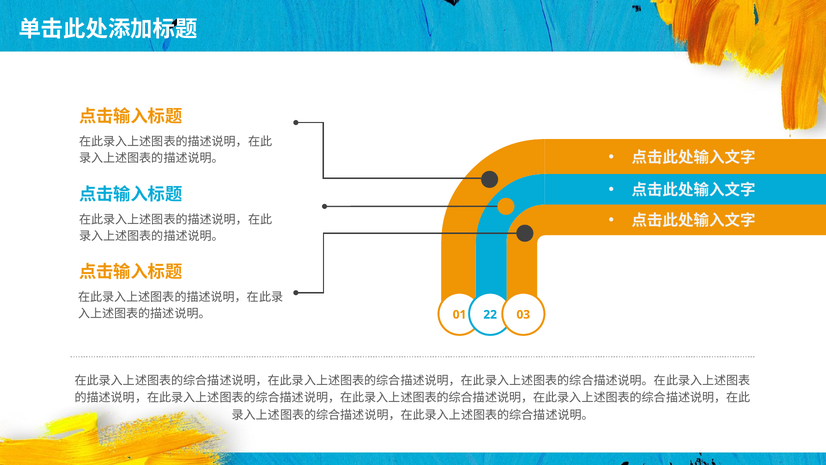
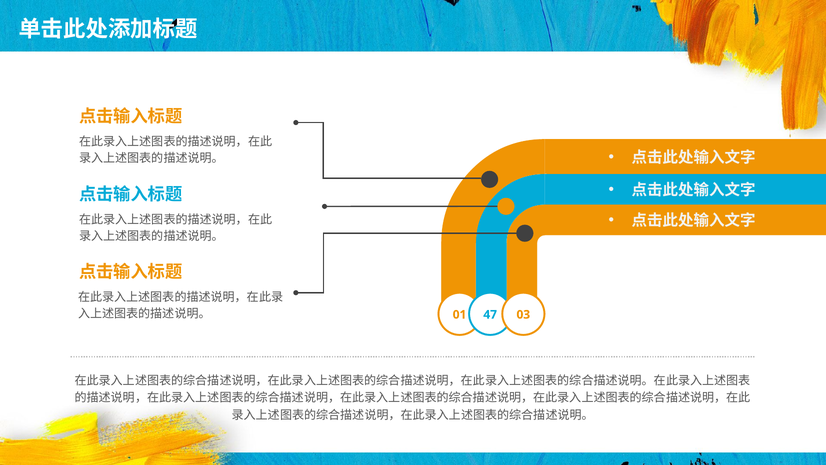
22: 22 -> 47
